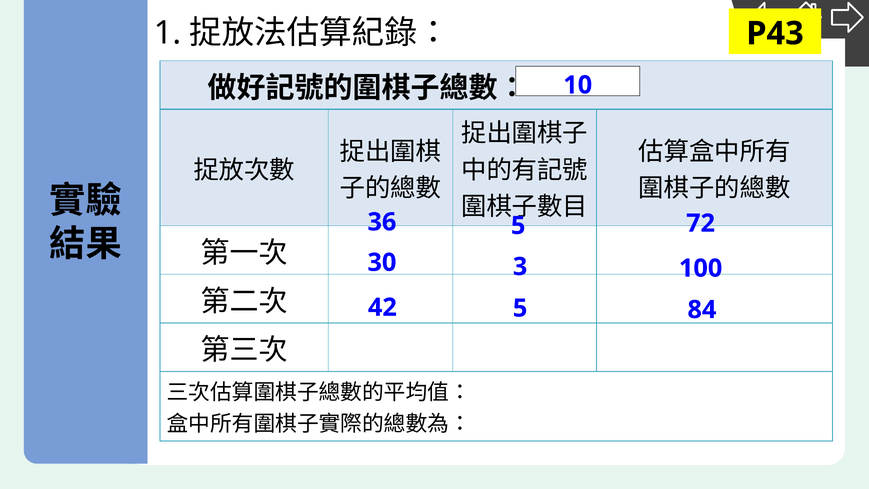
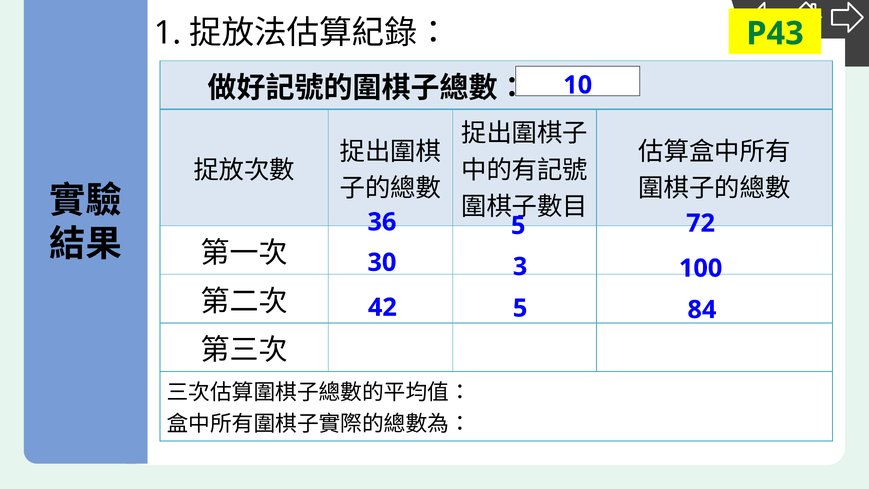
P43 colour: black -> green
